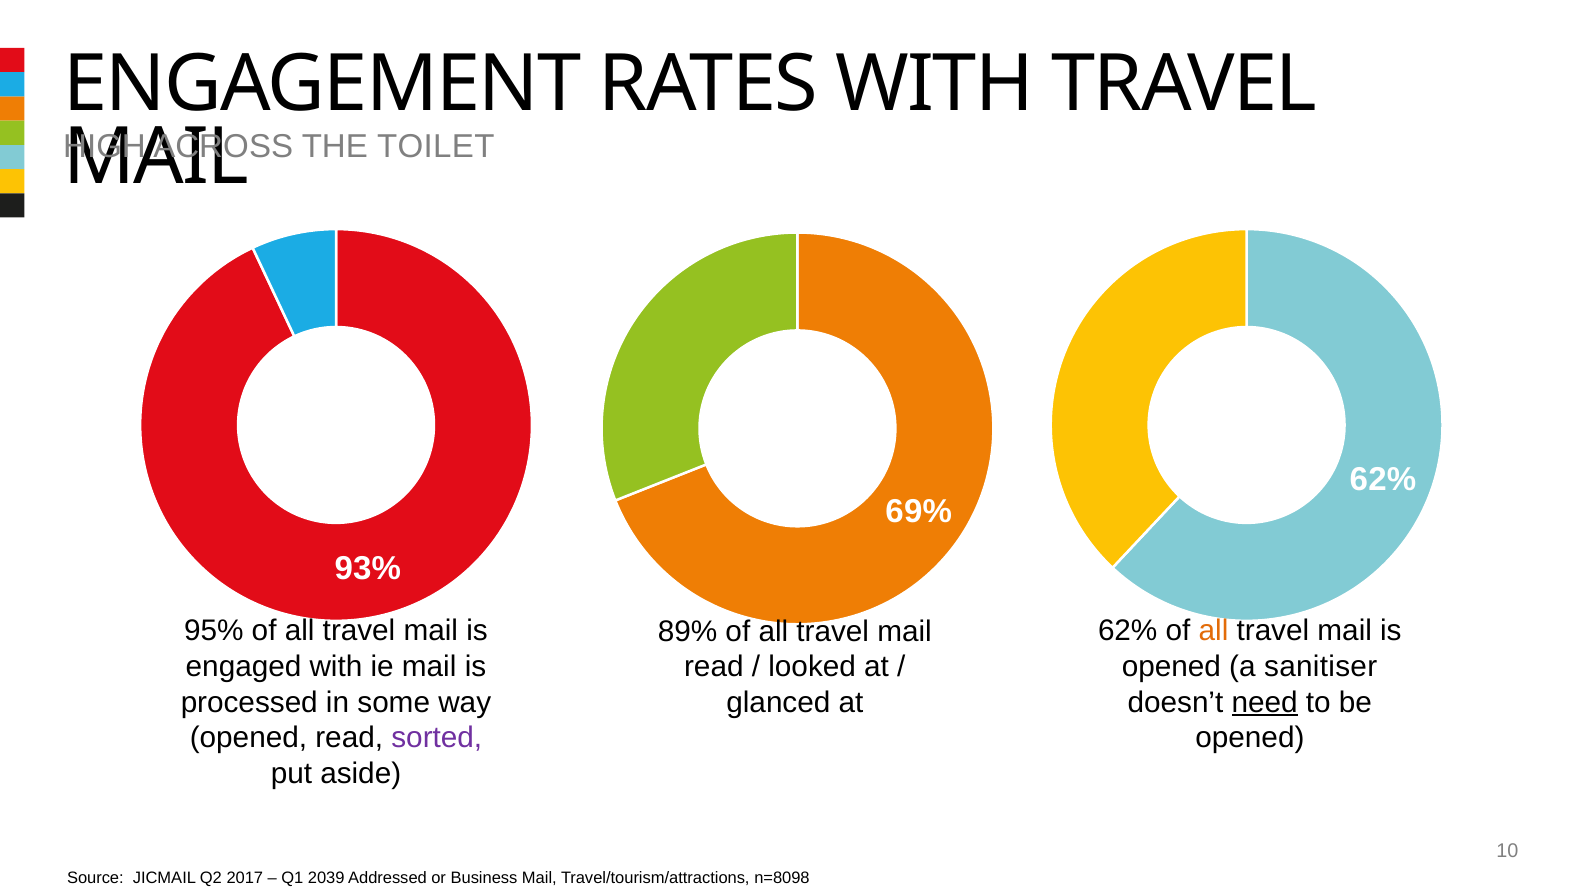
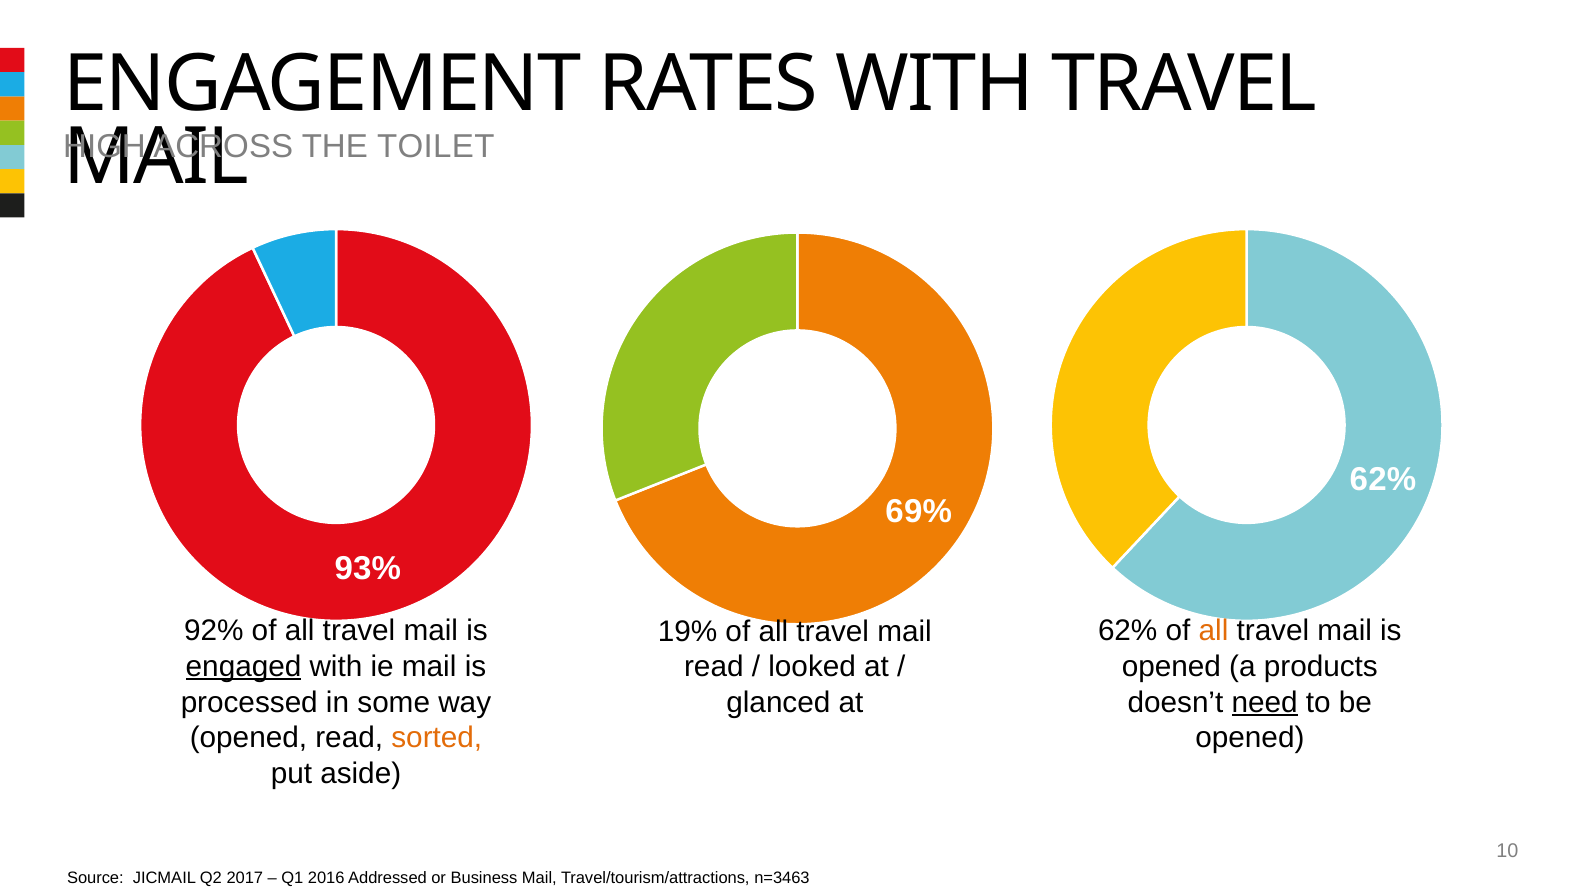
95%: 95% -> 92%
89%: 89% -> 19%
engaged underline: none -> present
sanitiser: sanitiser -> products
sorted colour: purple -> orange
2039: 2039 -> 2016
n=8098: n=8098 -> n=3463
